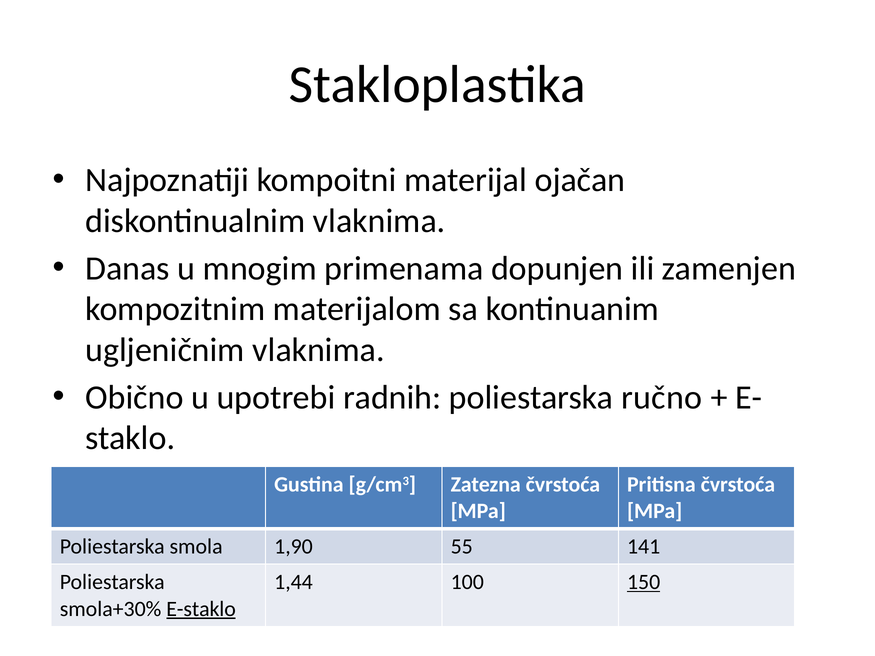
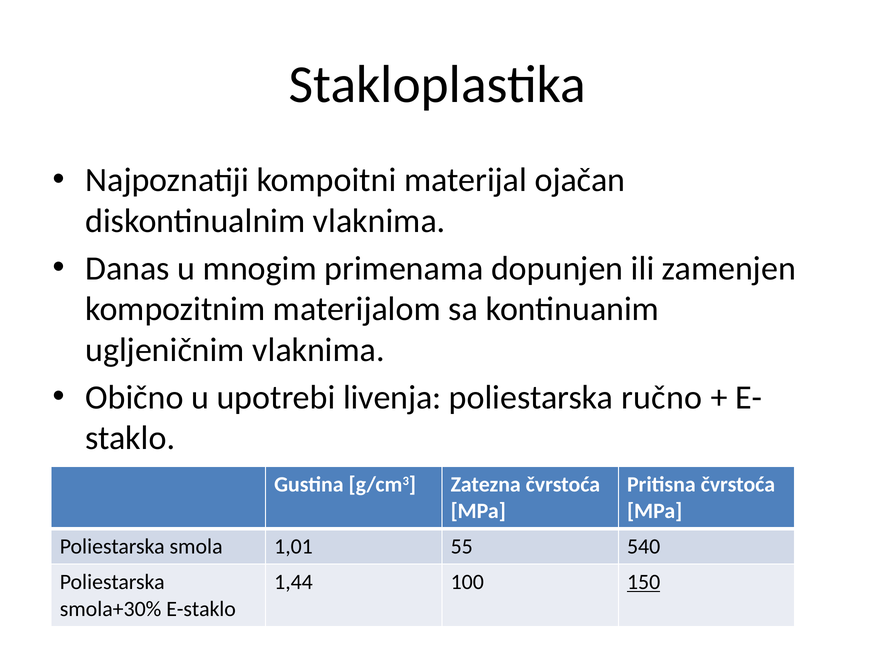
radnih: radnih -> livenja
1,90: 1,90 -> 1,01
141: 141 -> 540
E-staklo underline: present -> none
